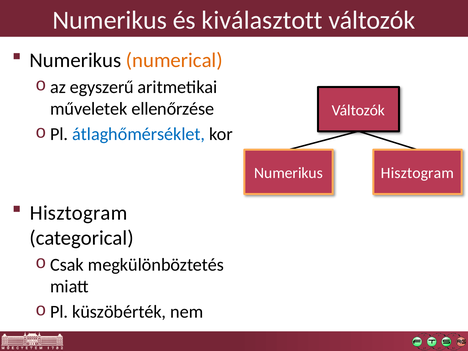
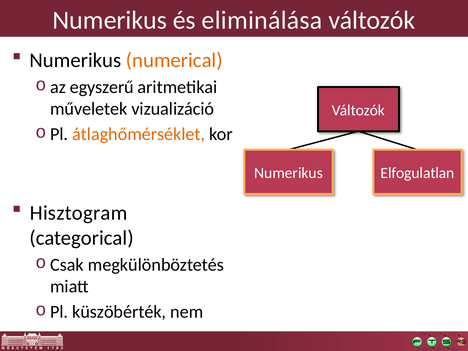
kiválasztott: kiválasztott -> eliminálása
ellenőrzése: ellenőrzése -> vizualizáció
átlaghőmérséklet colour: blue -> orange
Numerikus Hisztogram: Hisztogram -> Elfogulatlan
